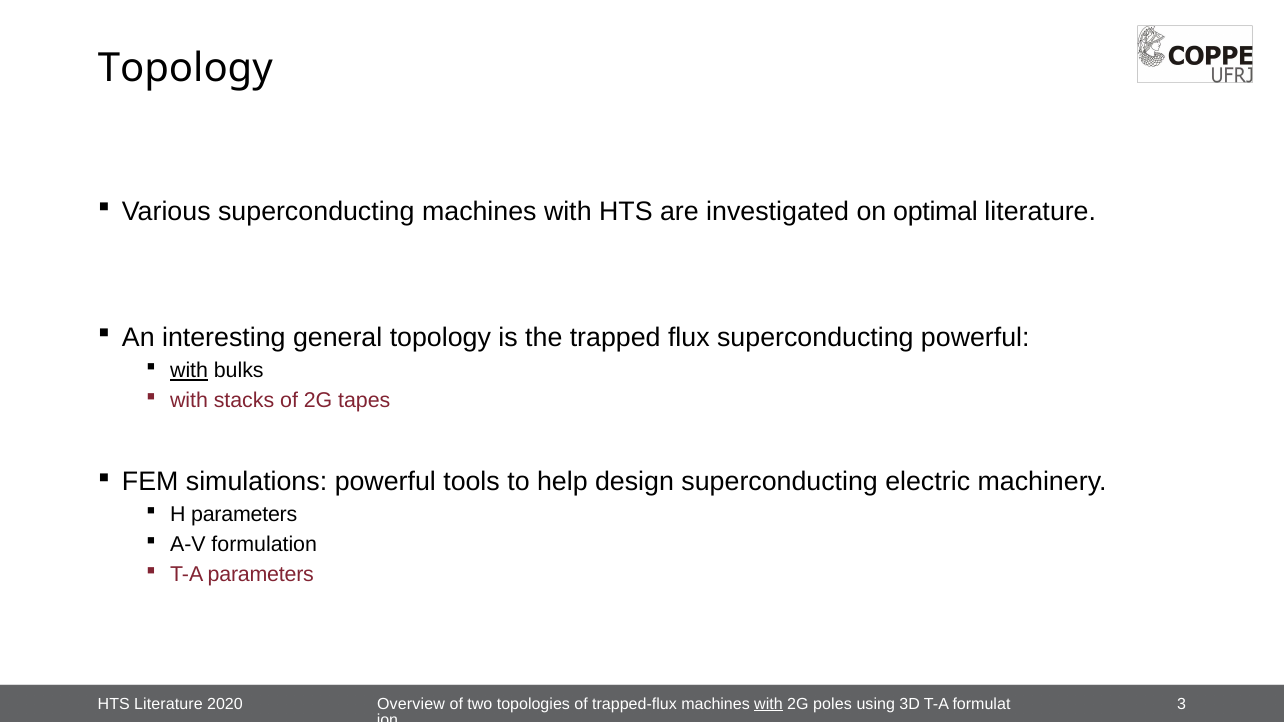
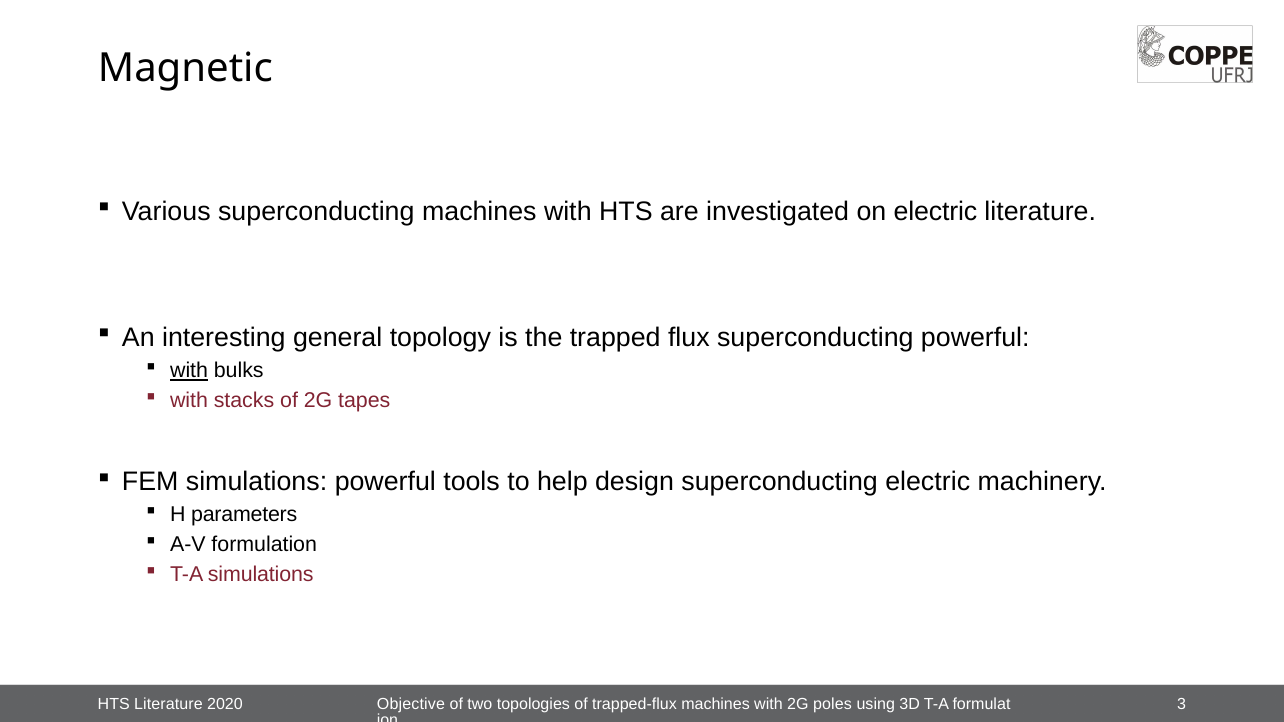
Topology at (185, 68): Topology -> Magnetic
on optimal: optimal -> electric
T-A parameters: parameters -> simulations
Overview: Overview -> Objective
with at (768, 704) underline: present -> none
